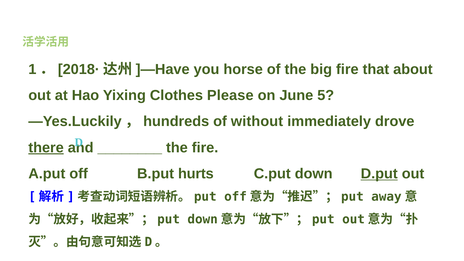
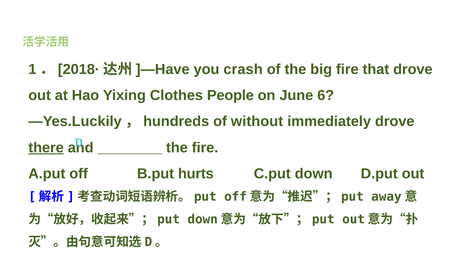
horse: horse -> crash
that about: about -> drove
Please: Please -> People
5: 5 -> 6
D.put underline: present -> none
